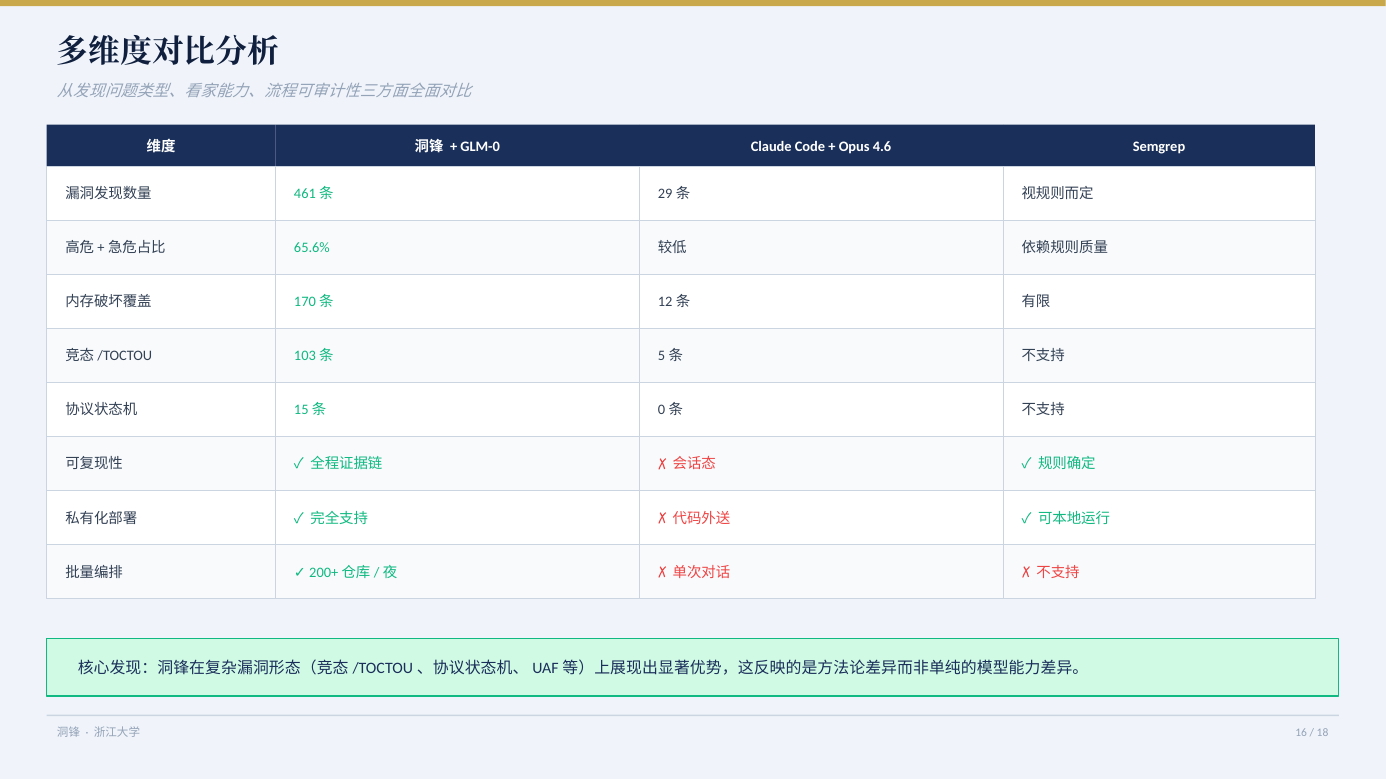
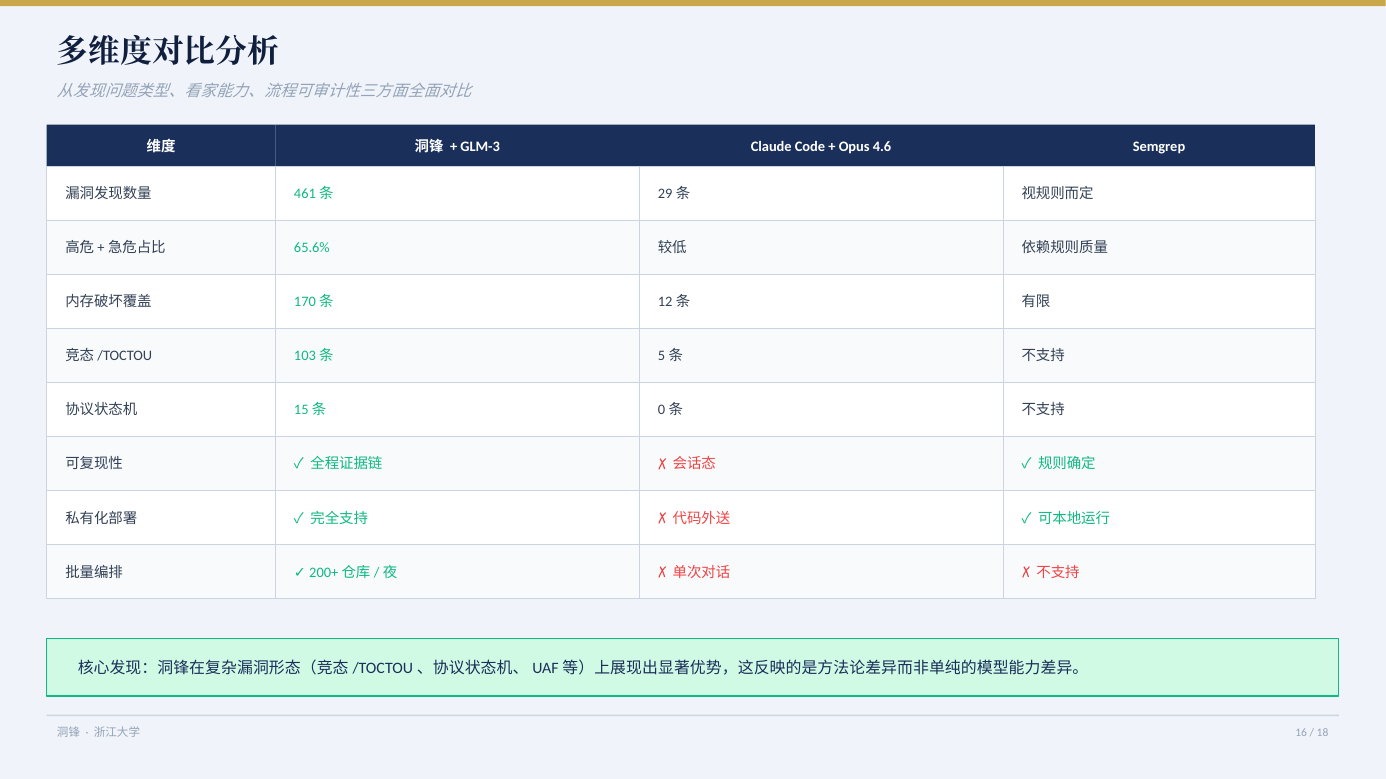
GLM-0: GLM-0 -> GLM-3
